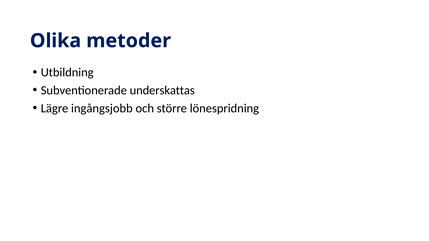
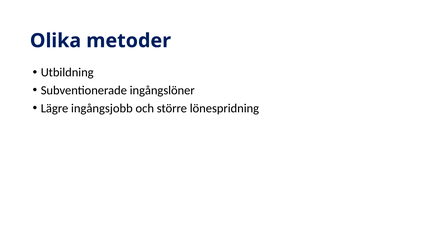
underskattas: underskattas -> ingångslöner
